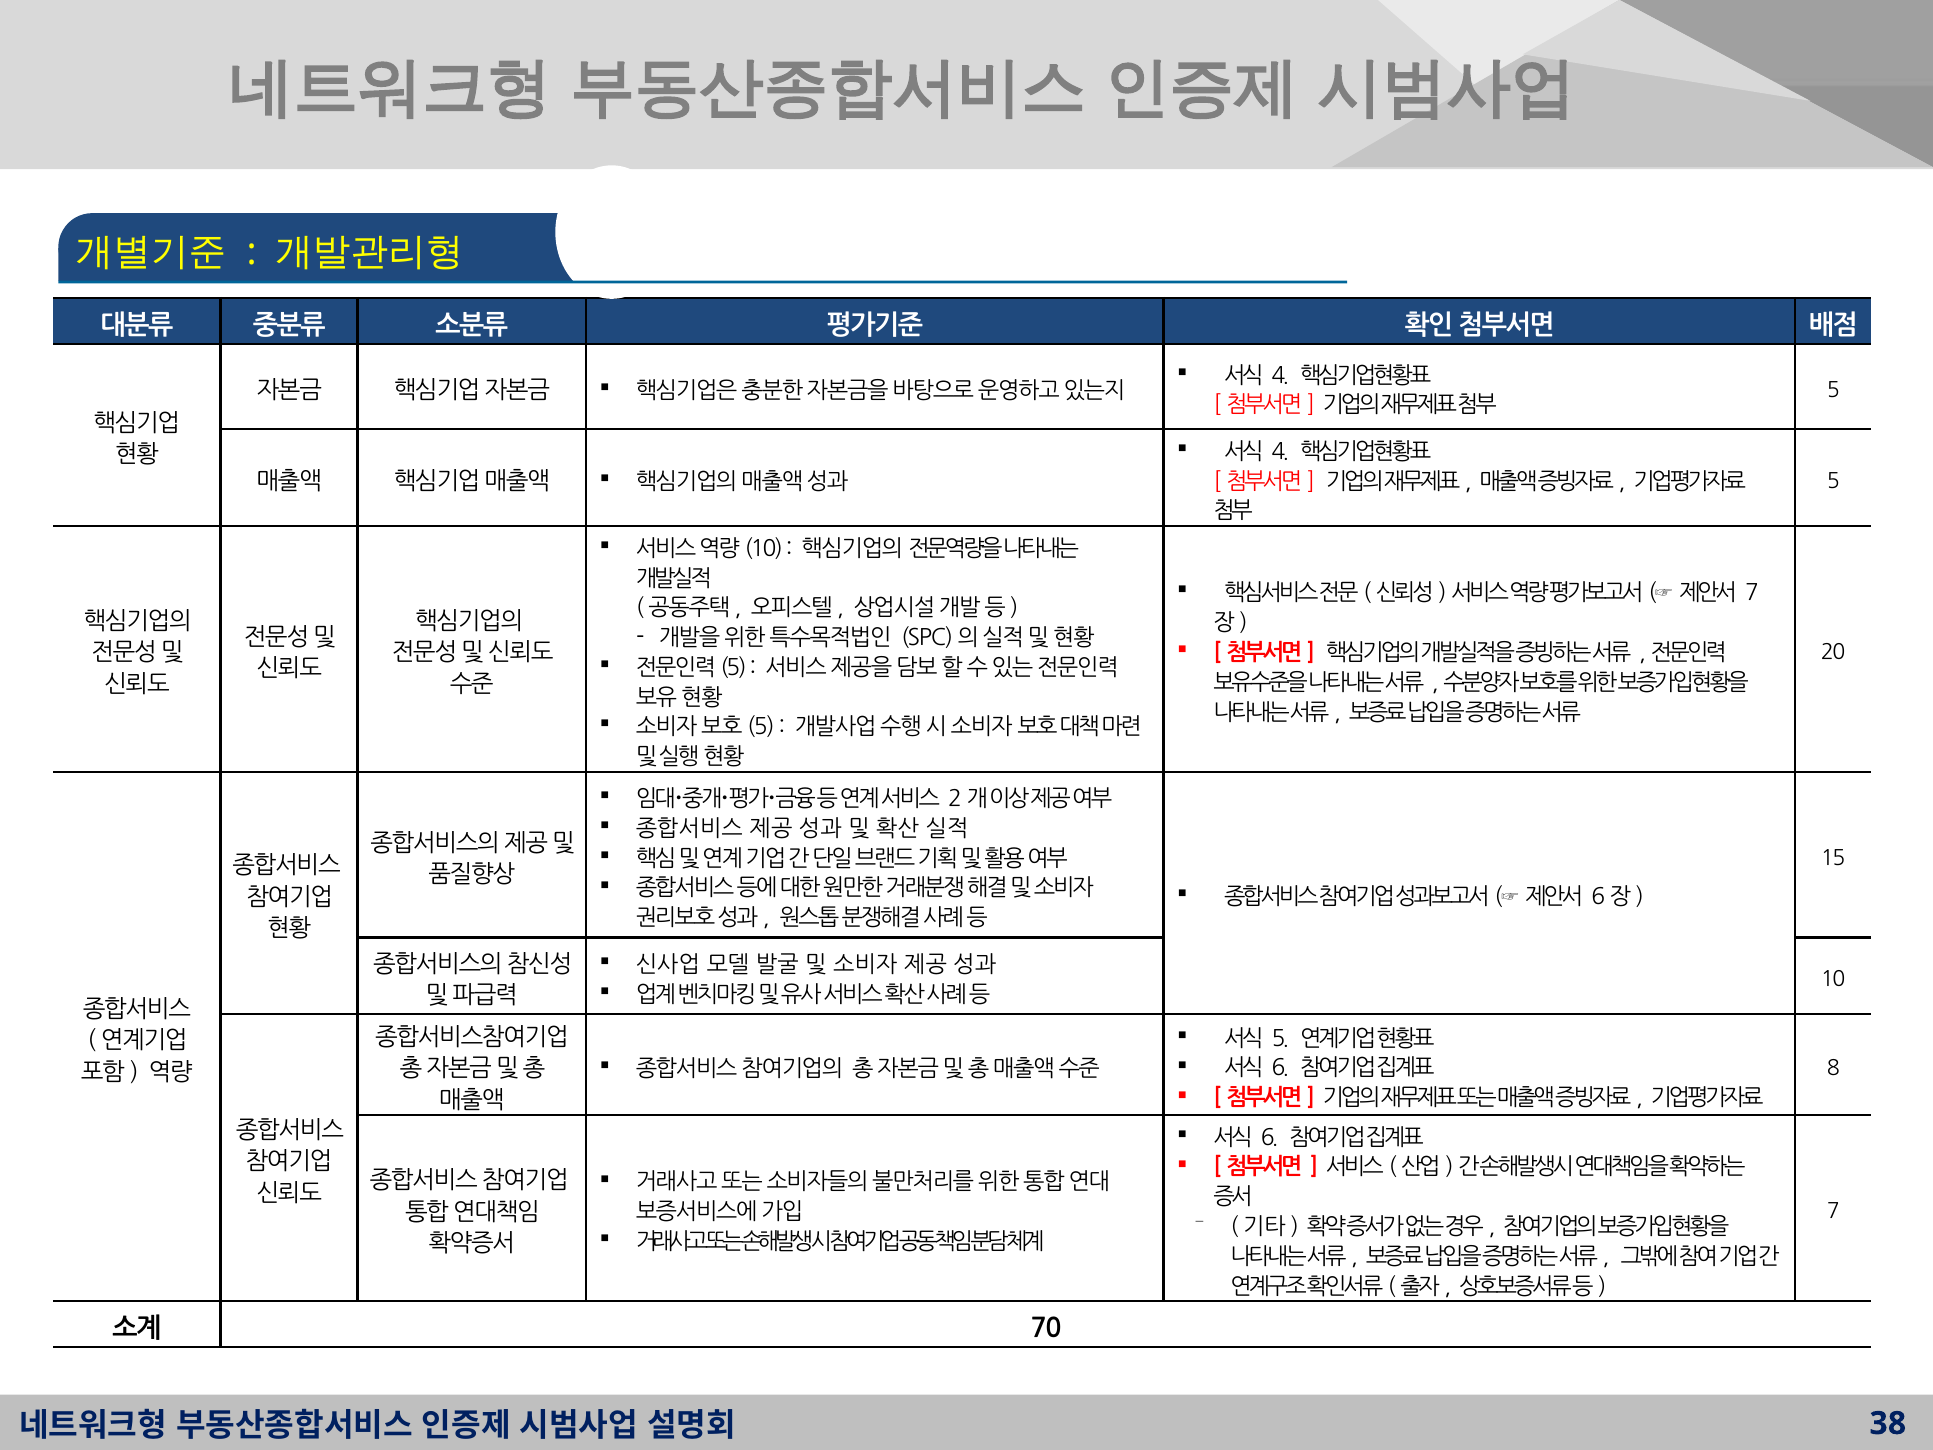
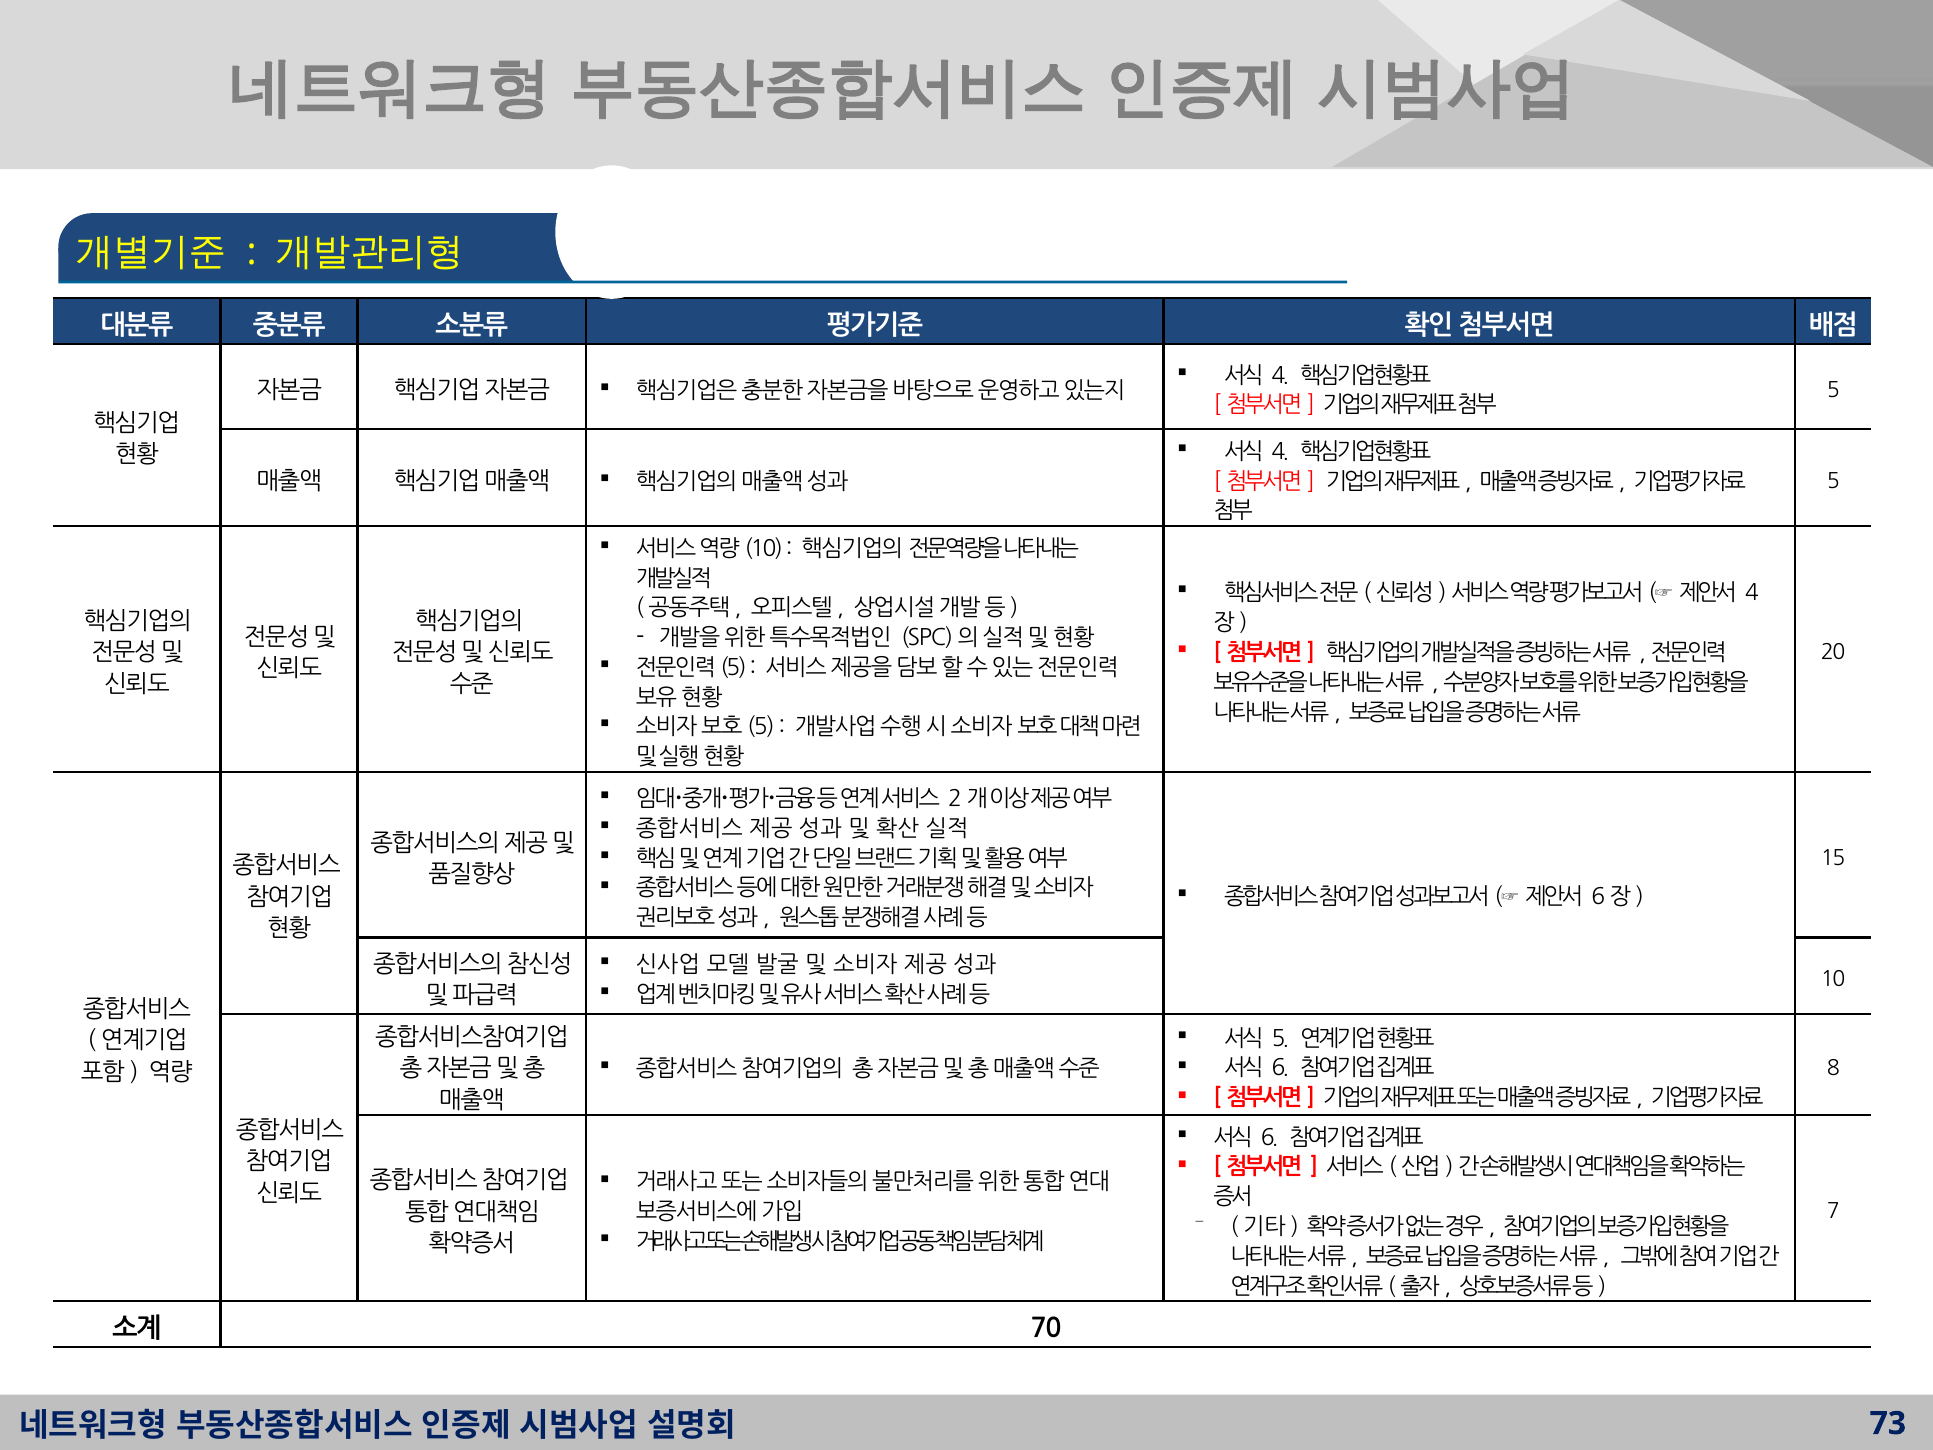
7 at (1752, 593): 7 -> 4
38: 38 -> 73
